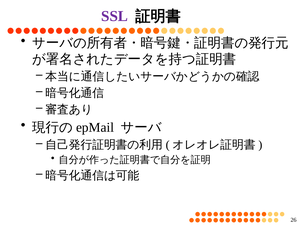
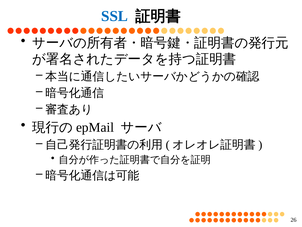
SSL colour: purple -> blue
